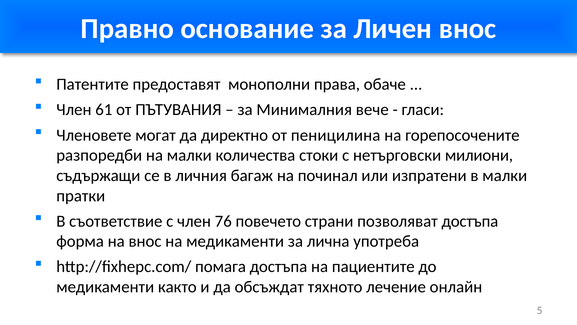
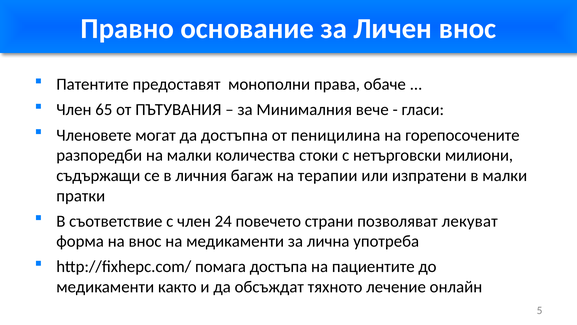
61: 61 -> 65
директно: директно -> достъпна
починал: починал -> терапии
76: 76 -> 24
позволяват достъпа: достъпа -> лекуват
